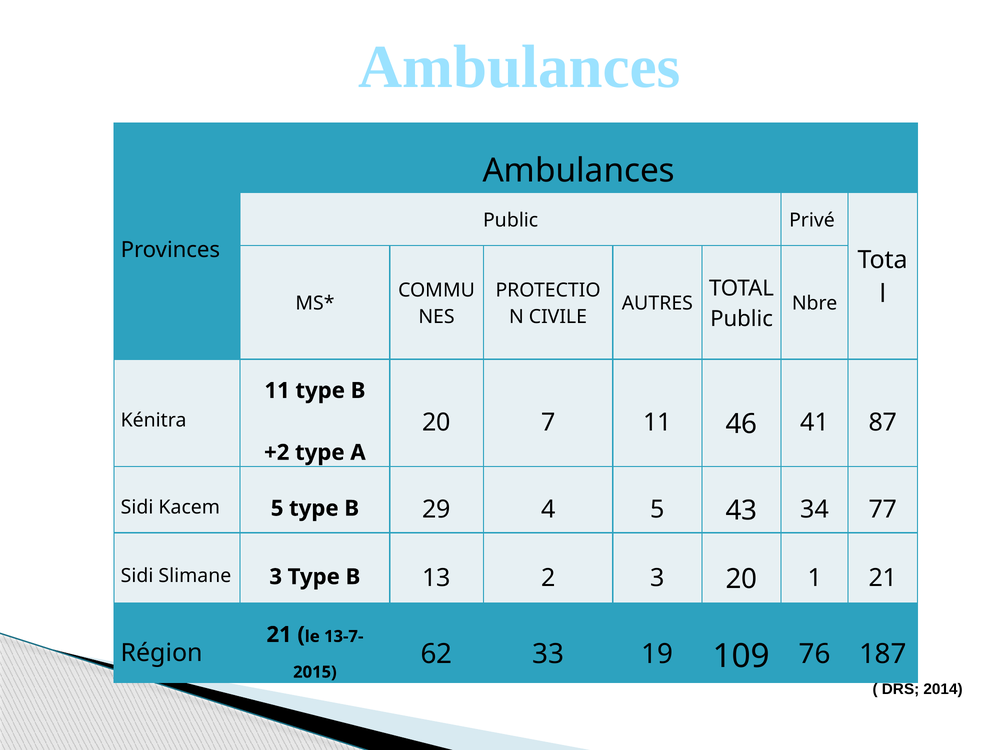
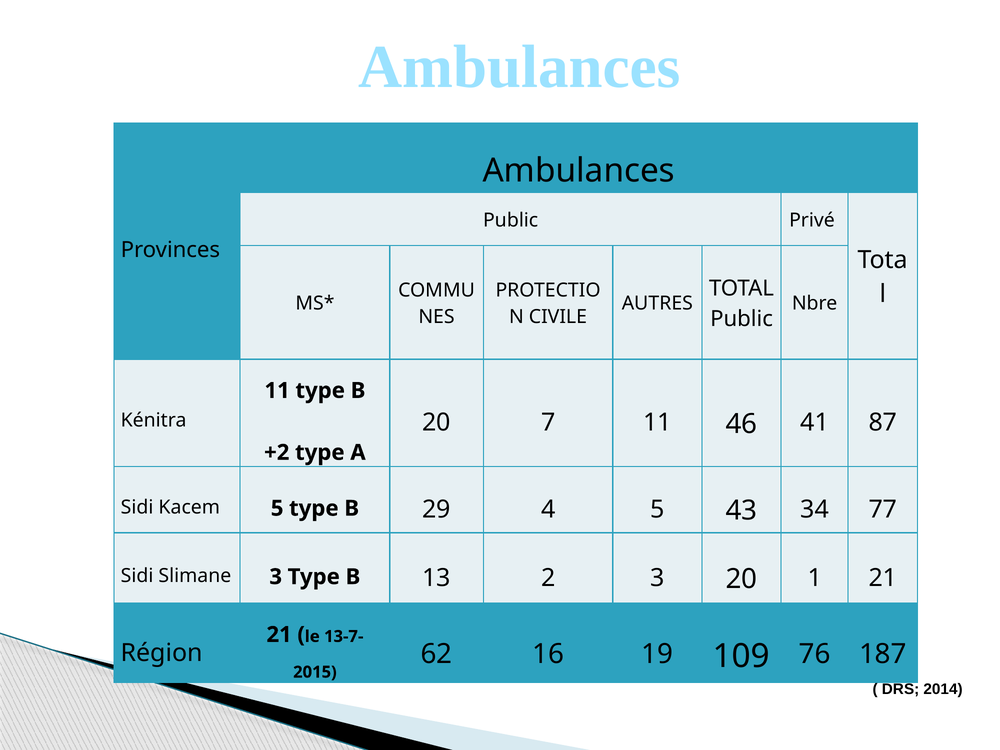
33: 33 -> 16
